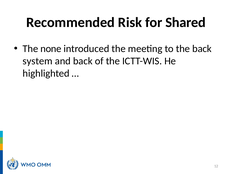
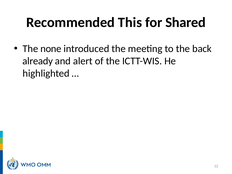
Risk: Risk -> This
system: system -> already
and back: back -> alert
